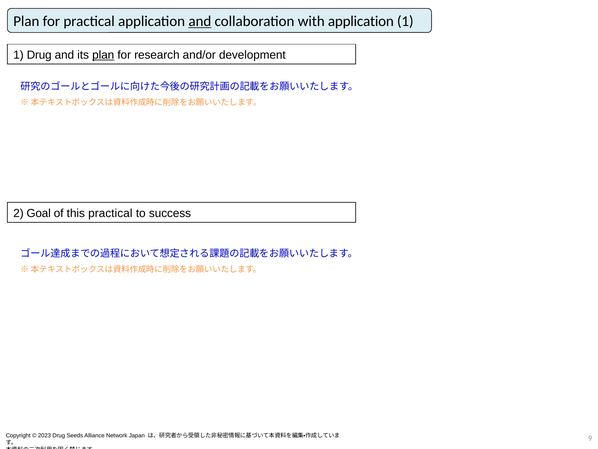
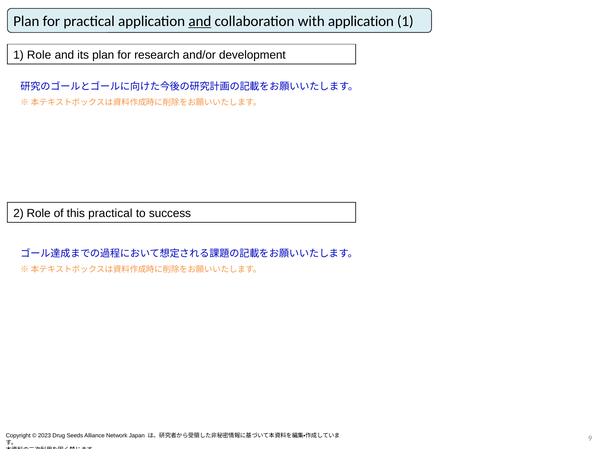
1 Drug: Drug -> Role
plan at (103, 55) underline: present -> none
2 Goal: Goal -> Role
